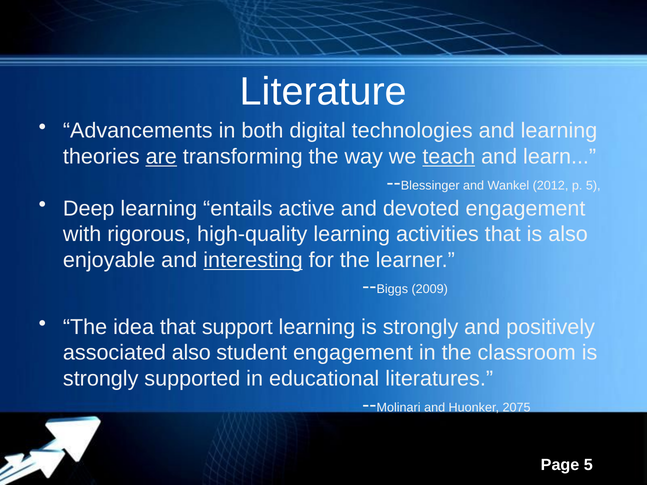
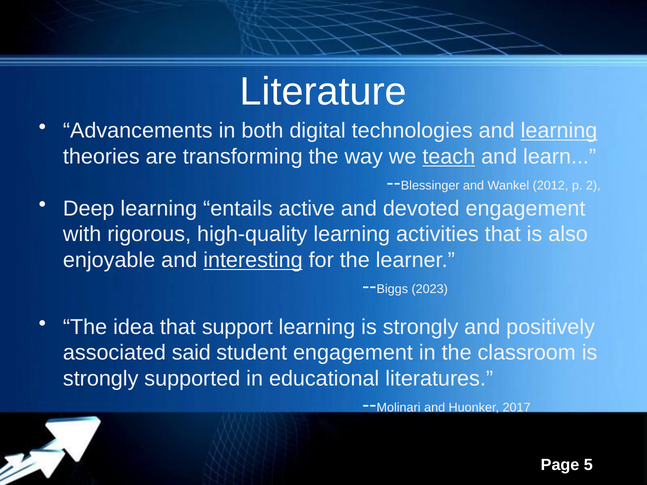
learning at (559, 131) underline: none -> present
are underline: present -> none
p 5: 5 -> 2
2009: 2009 -> 2023
associated also: also -> said
2075: 2075 -> 2017
